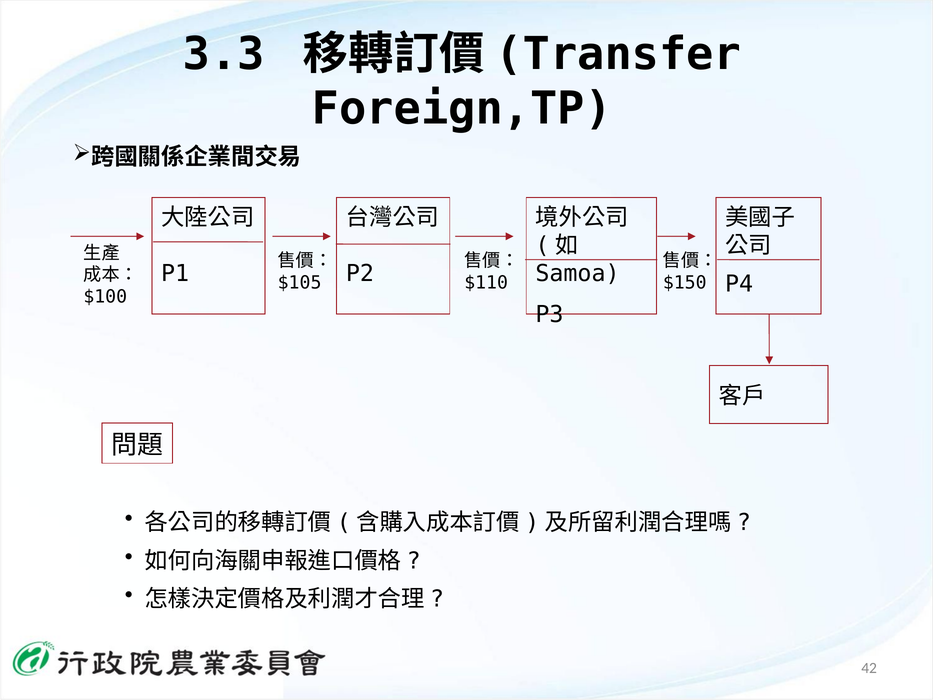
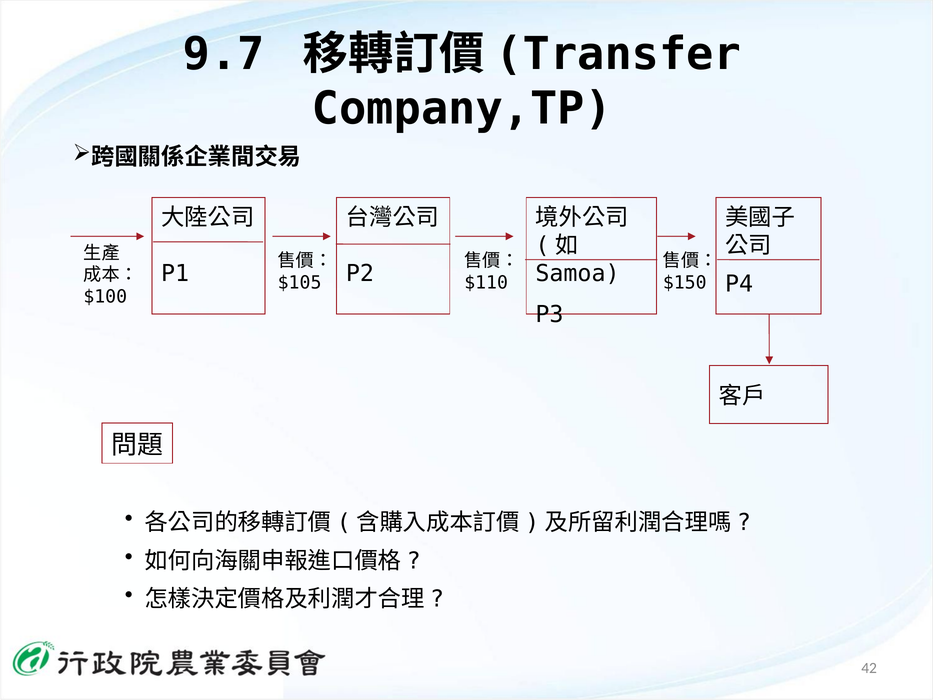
3.3: 3.3 -> 9.7
Foreign,TP: Foreign,TP -> Company,TP
